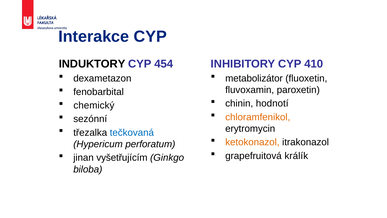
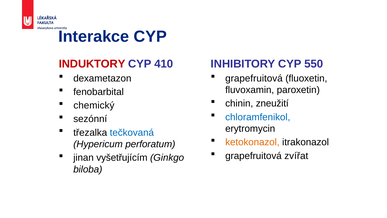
INDUKTORY colour: black -> red
454: 454 -> 410
410: 410 -> 550
metabolizátor at (254, 78): metabolizátor -> grapefruitová
hodnotí: hodnotí -> zneužití
chloramfenikol colour: orange -> blue
králík: králík -> zvířat
